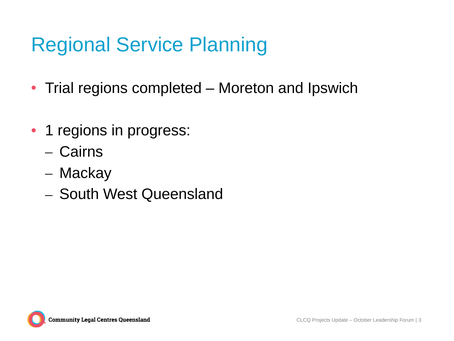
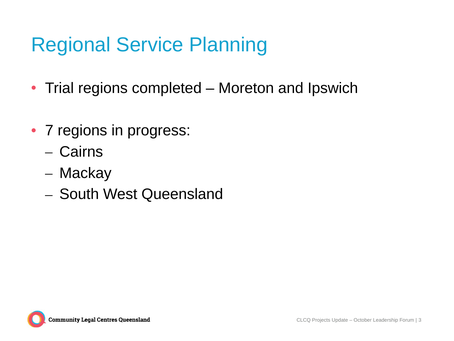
1: 1 -> 7
